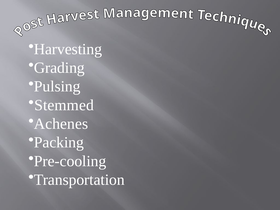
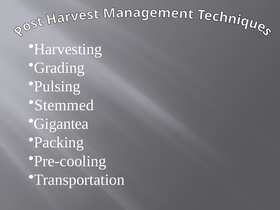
Achenes: Achenes -> Gigantea
